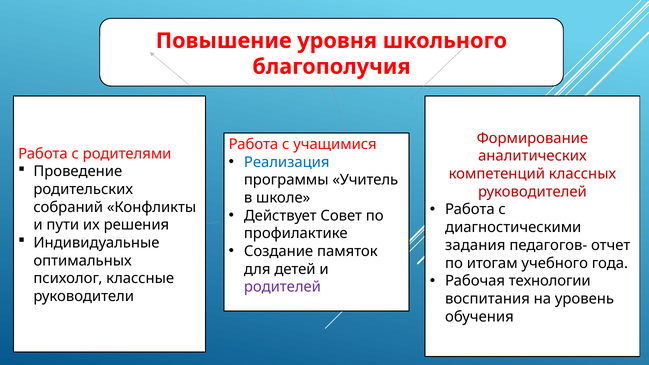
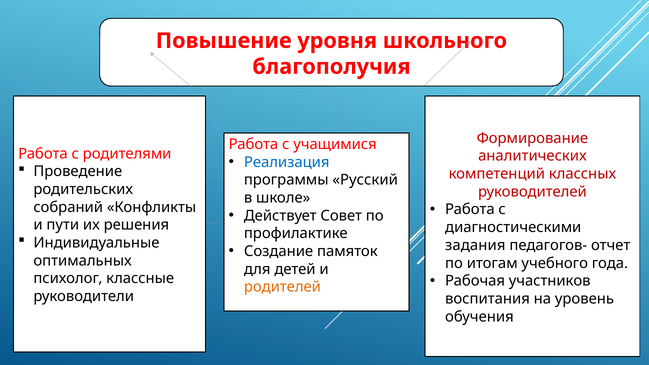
Учитель: Учитель -> Русский
технологии: технологии -> участников
родителей colour: purple -> orange
